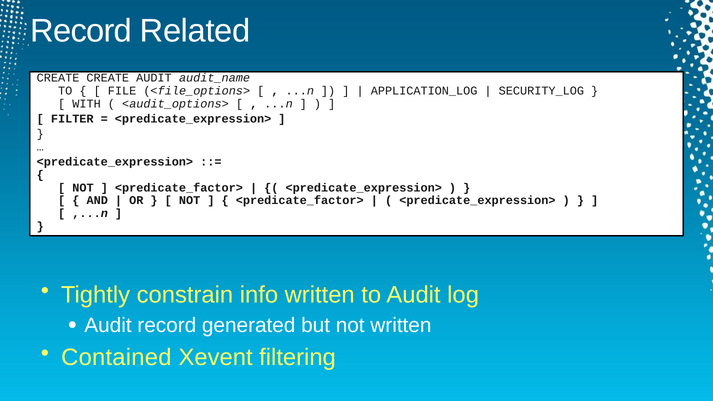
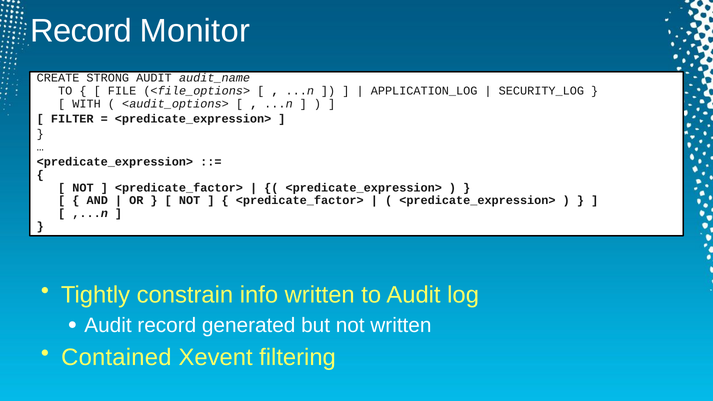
Related: Related -> Monitor
CREATE CREATE: CREATE -> STRONG
